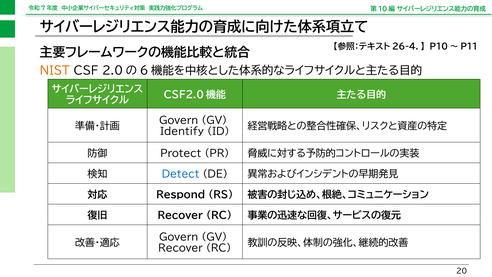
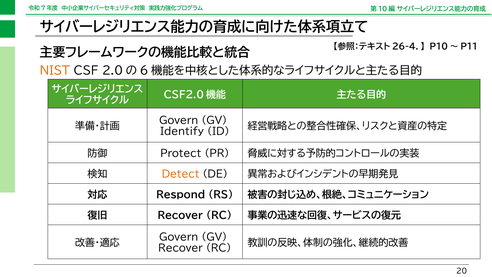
Detect colour: blue -> orange
